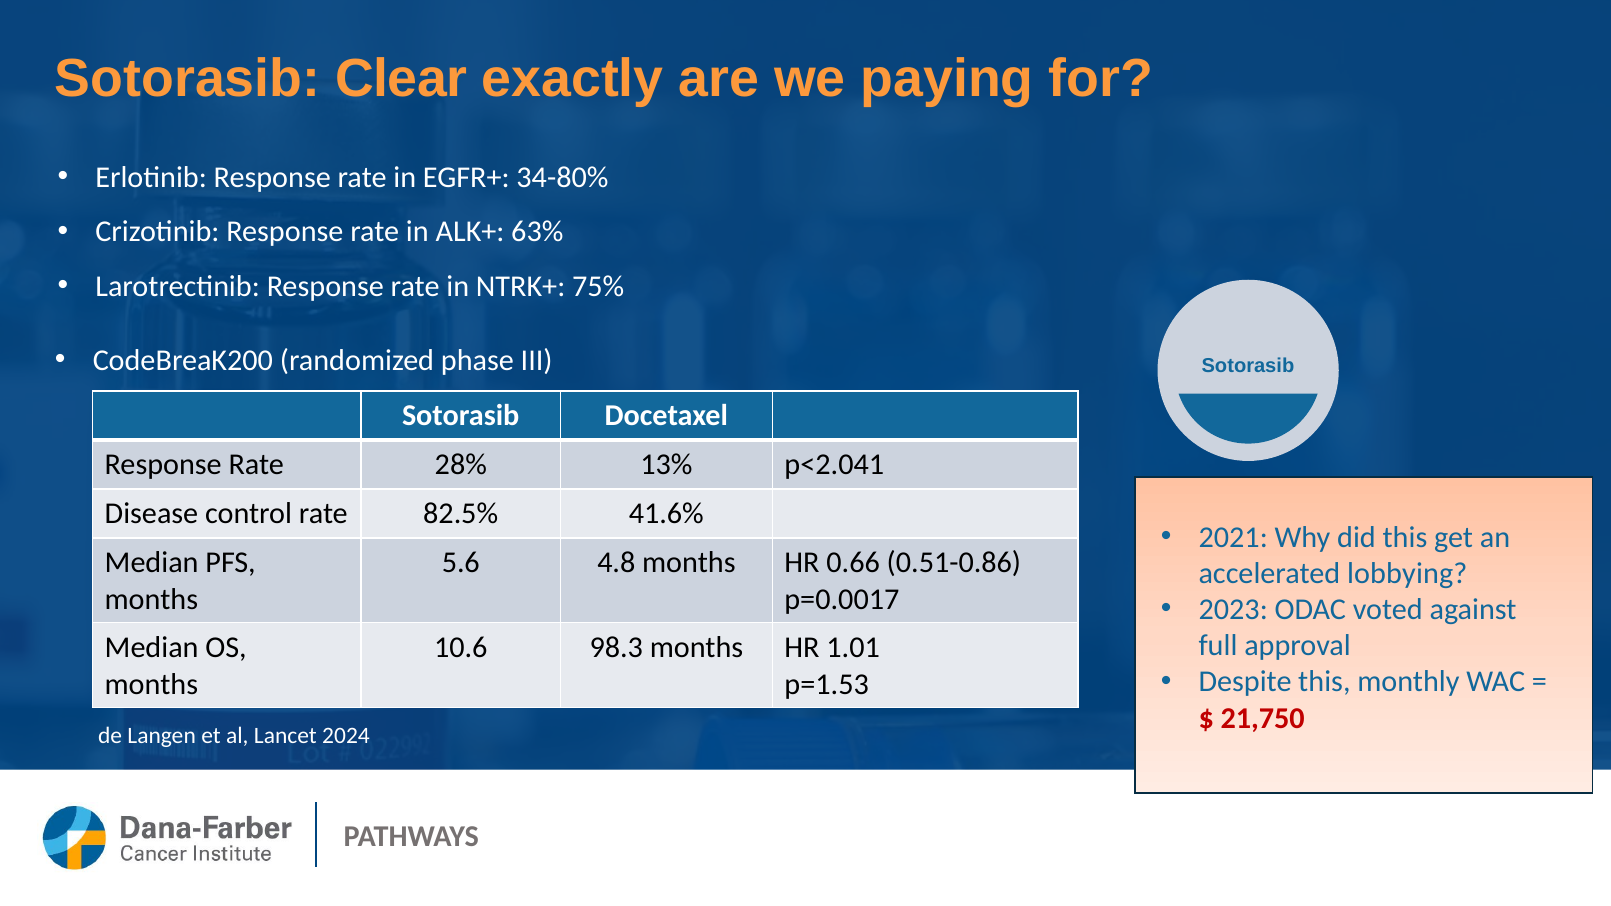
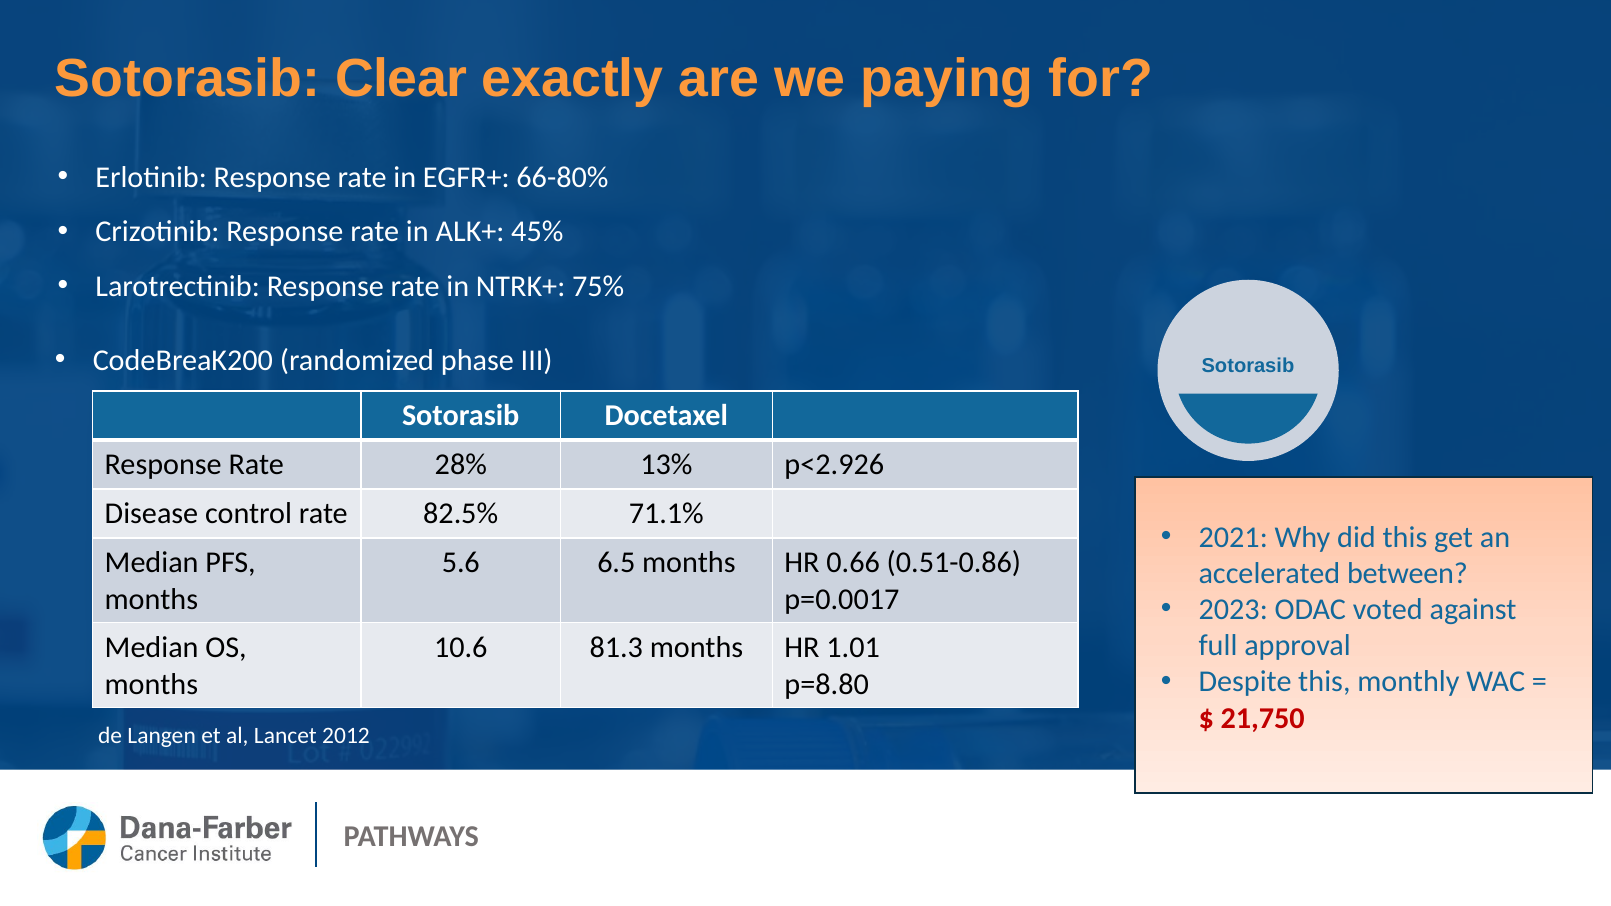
34-80%: 34-80% -> 66-80%
63%: 63% -> 45%
p<2.041: p<2.041 -> p<2.926
41.6%: 41.6% -> 71.1%
4.8: 4.8 -> 6.5
lobbying: lobbying -> between
98.3: 98.3 -> 81.3
p=1.53: p=1.53 -> p=8.80
2024: 2024 -> 2012
